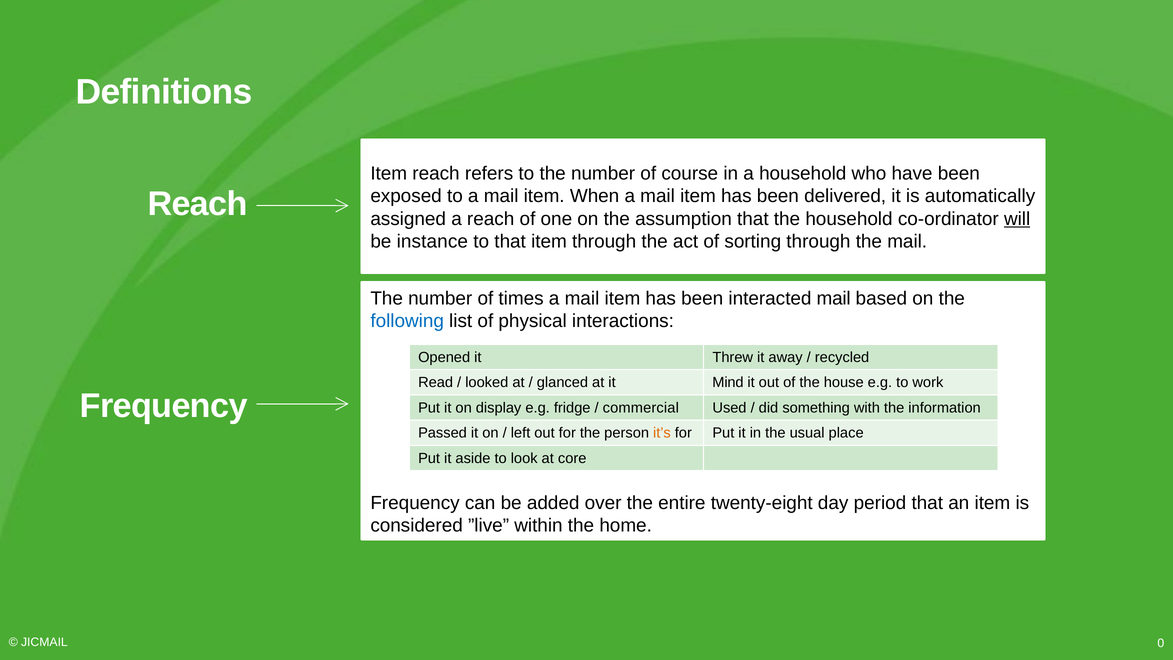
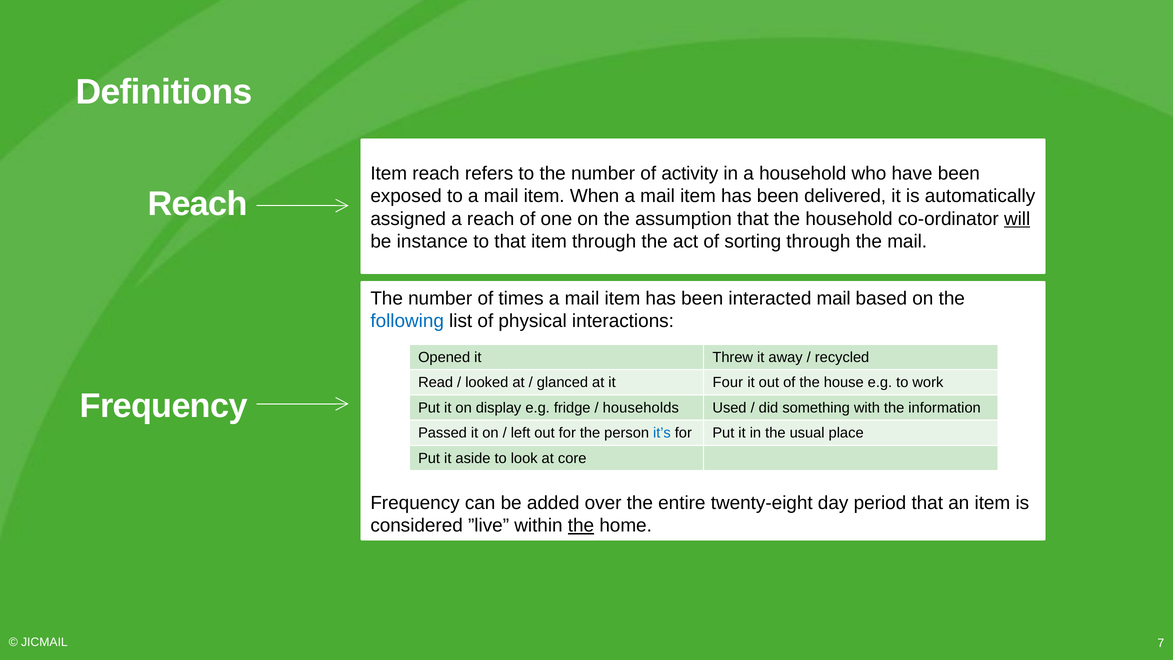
course: course -> activity
Mind: Mind -> Four
commercial: commercial -> households
it’s colour: orange -> blue
the at (581, 525) underline: none -> present
0: 0 -> 7
